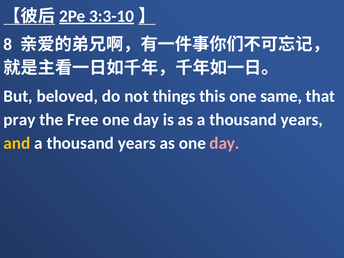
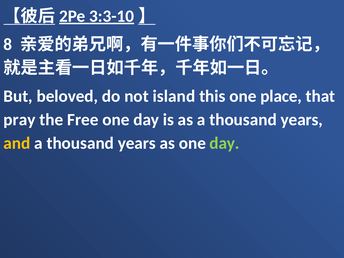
things: things -> island
same: same -> place
day at (224, 143) colour: pink -> light green
